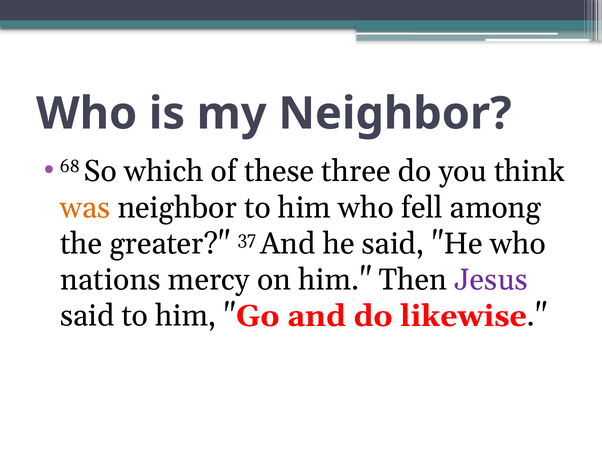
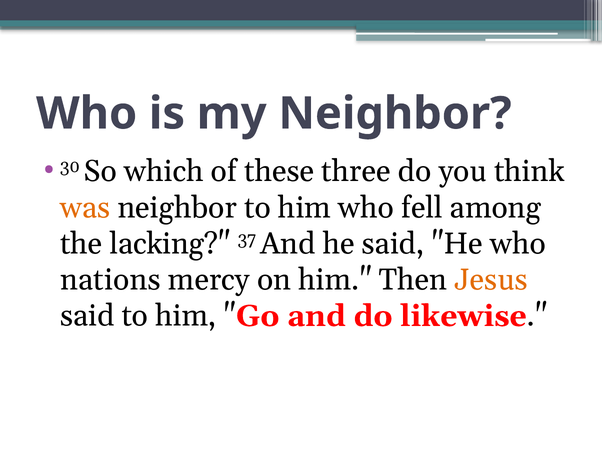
68: 68 -> 30
greater: greater -> lacking
Jesus colour: purple -> orange
